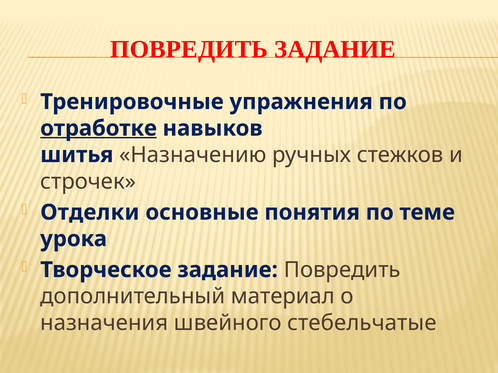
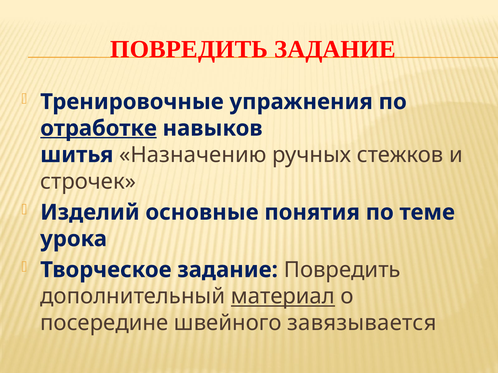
Отделки: Отделки -> Изделий
материал underline: none -> present
назначения: назначения -> посередине
стебельчатые: стебельчатые -> завязывается
